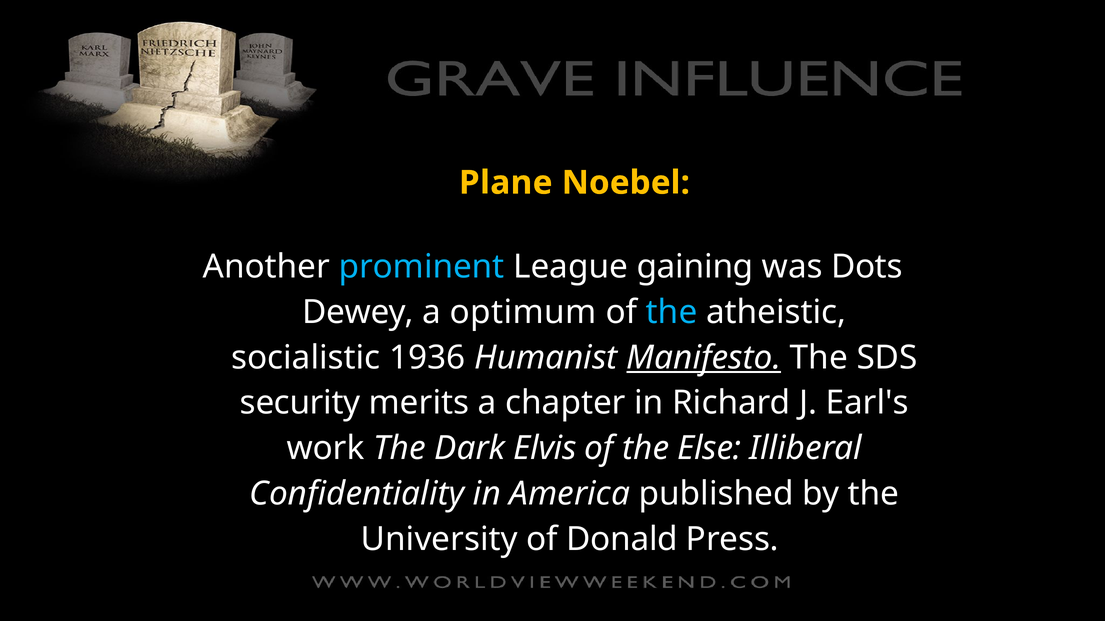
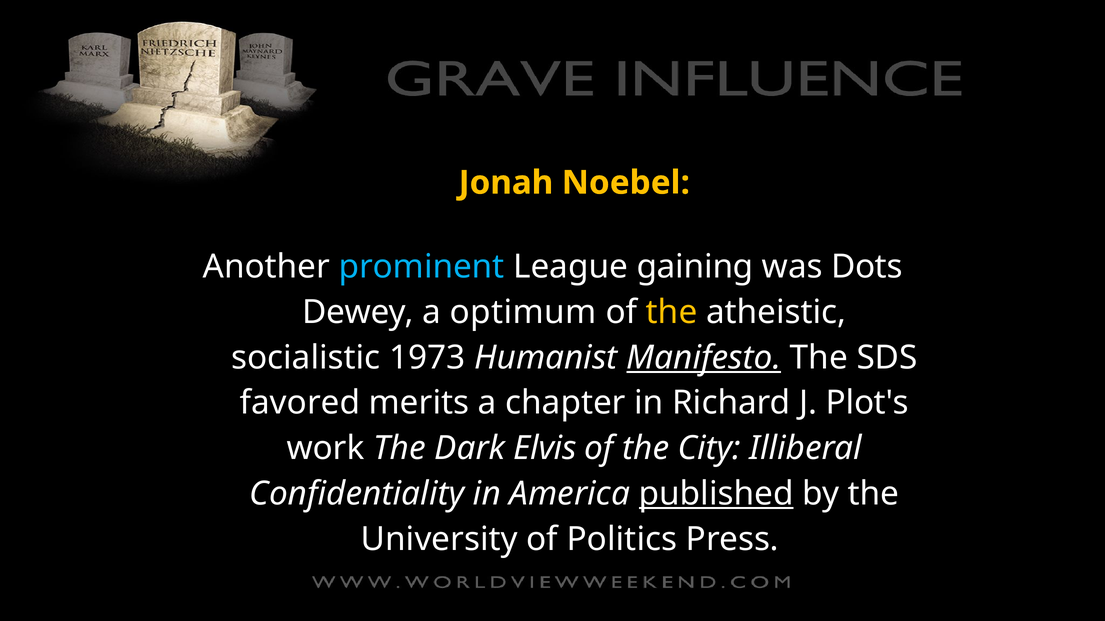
Plane: Plane -> Jonah
the at (672, 312) colour: light blue -> yellow
1936: 1936 -> 1973
security: security -> favored
Earl's: Earl's -> Plot's
Else: Else -> City
published underline: none -> present
Donald: Donald -> Politics
